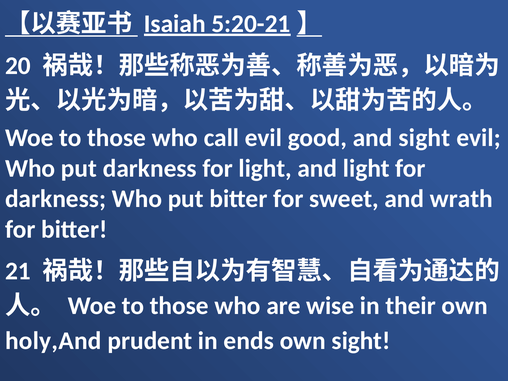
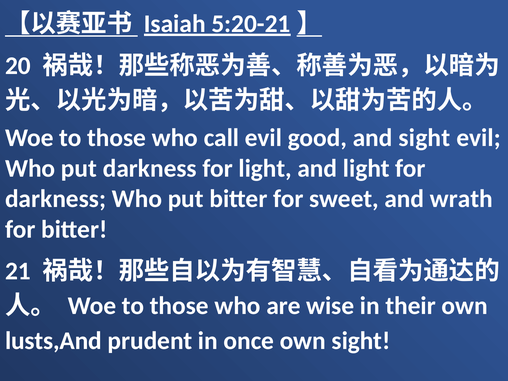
holy,And: holy,And -> lusts,And
ends: ends -> once
